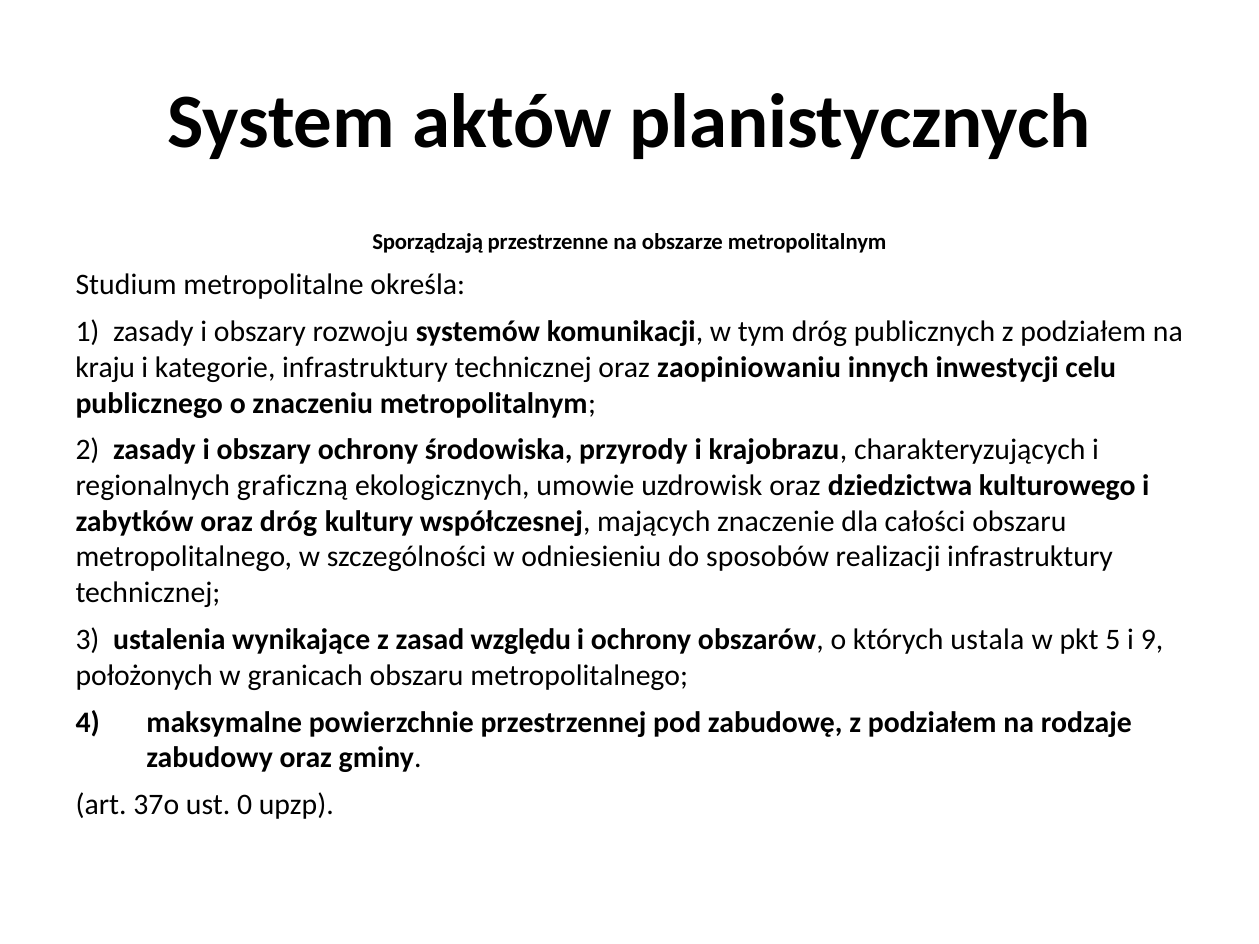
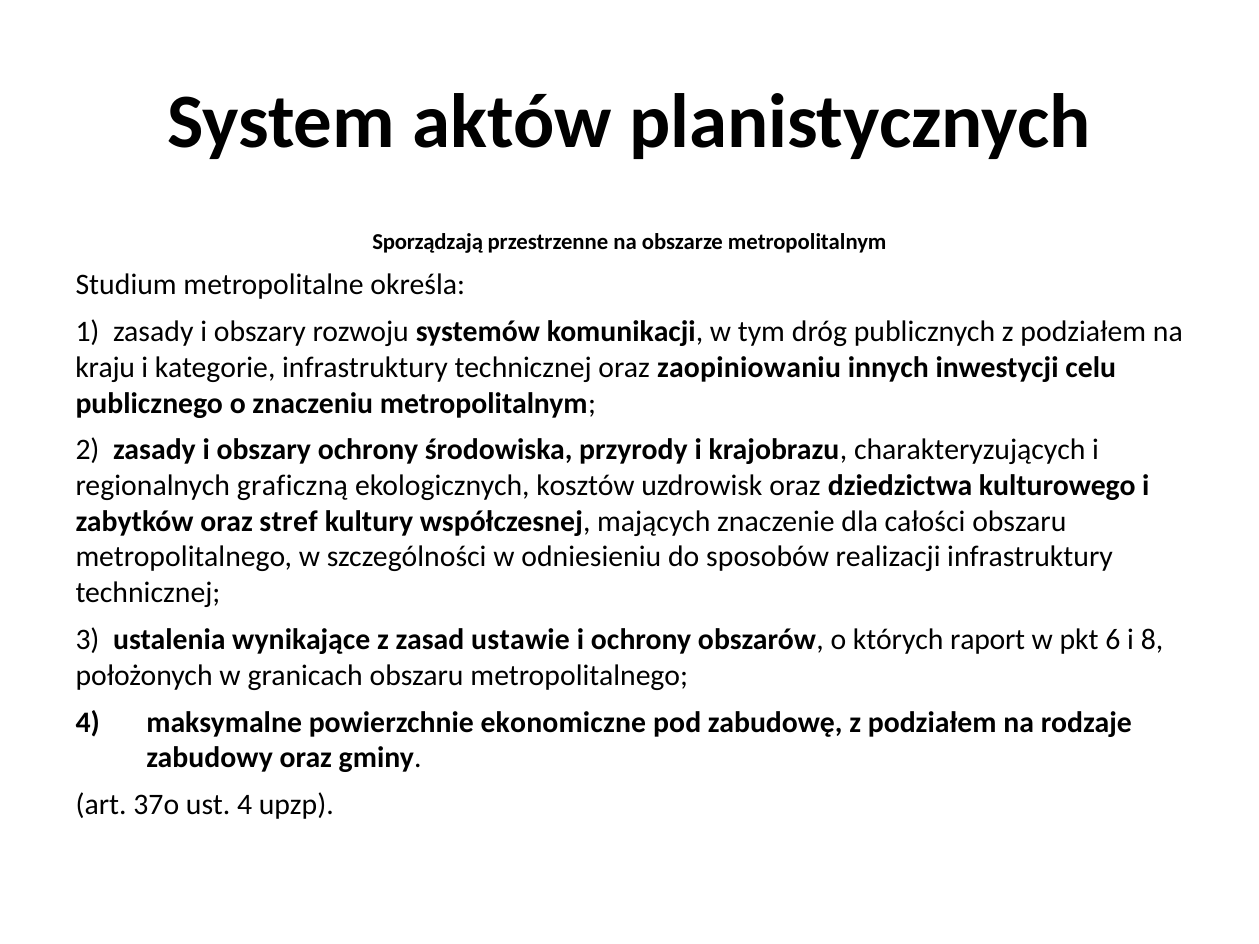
umowie: umowie -> kosztów
oraz dróg: dróg -> stref
względu: względu -> ustawie
ustala: ustala -> raport
5: 5 -> 6
9: 9 -> 8
przestrzennej: przestrzennej -> ekonomiczne
ust 0: 0 -> 4
